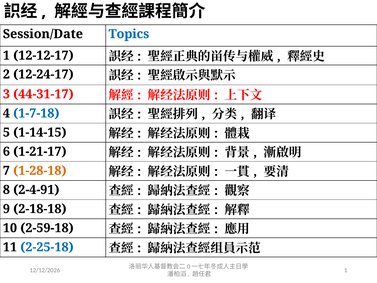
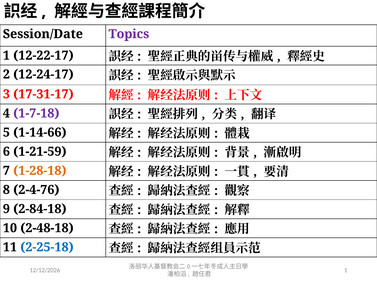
Topics colour: blue -> purple
12-12-17: 12-12-17 -> 12-22-17
44-31-17: 44-31-17 -> 17-31-17
1-7-18 colour: blue -> purple
1-14-15: 1-14-15 -> 1-14-66
1-21-17: 1-21-17 -> 1-21-59
2-4-91: 2-4-91 -> 2-4-76
2-18-18: 2-18-18 -> 2-84-18
2-59-18: 2-59-18 -> 2-48-18
